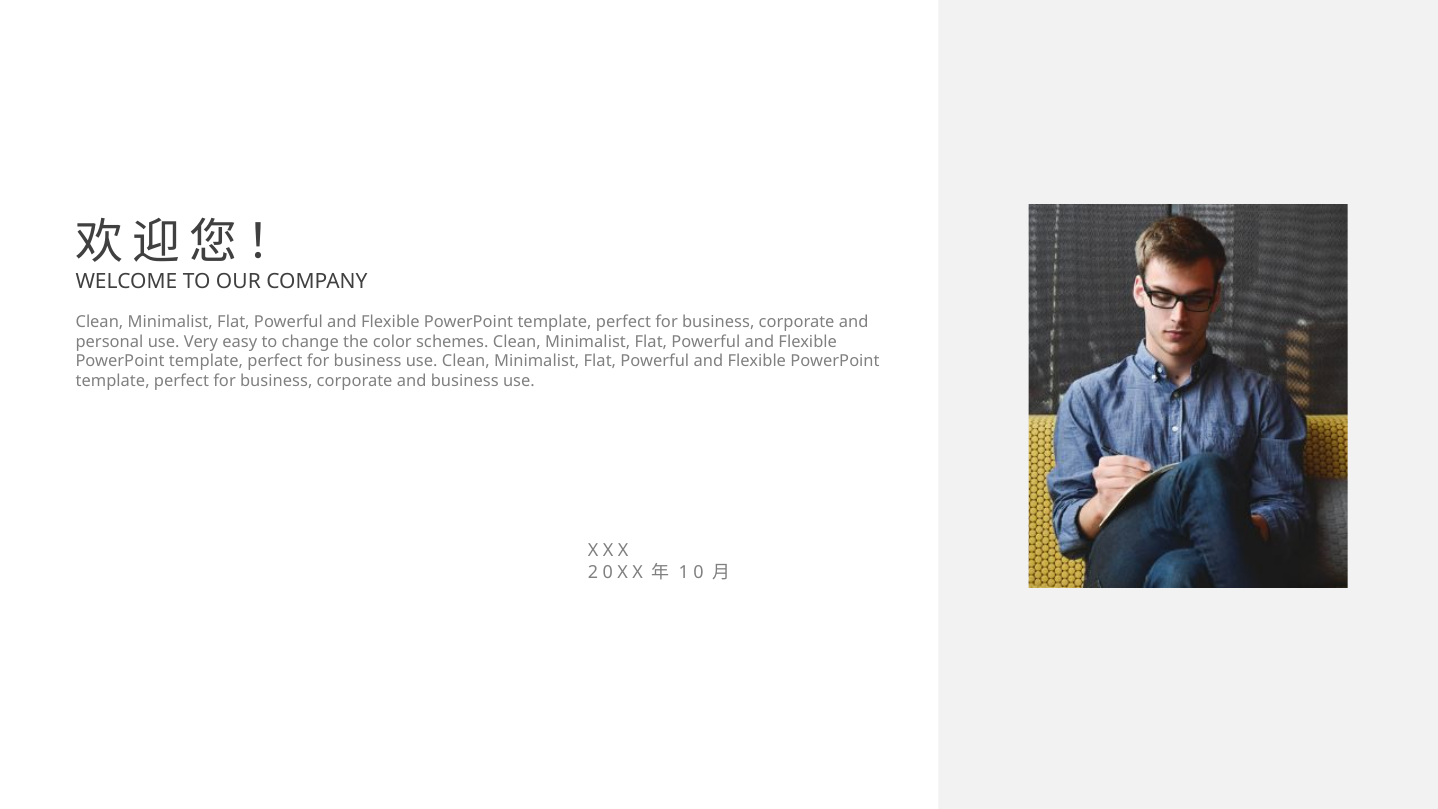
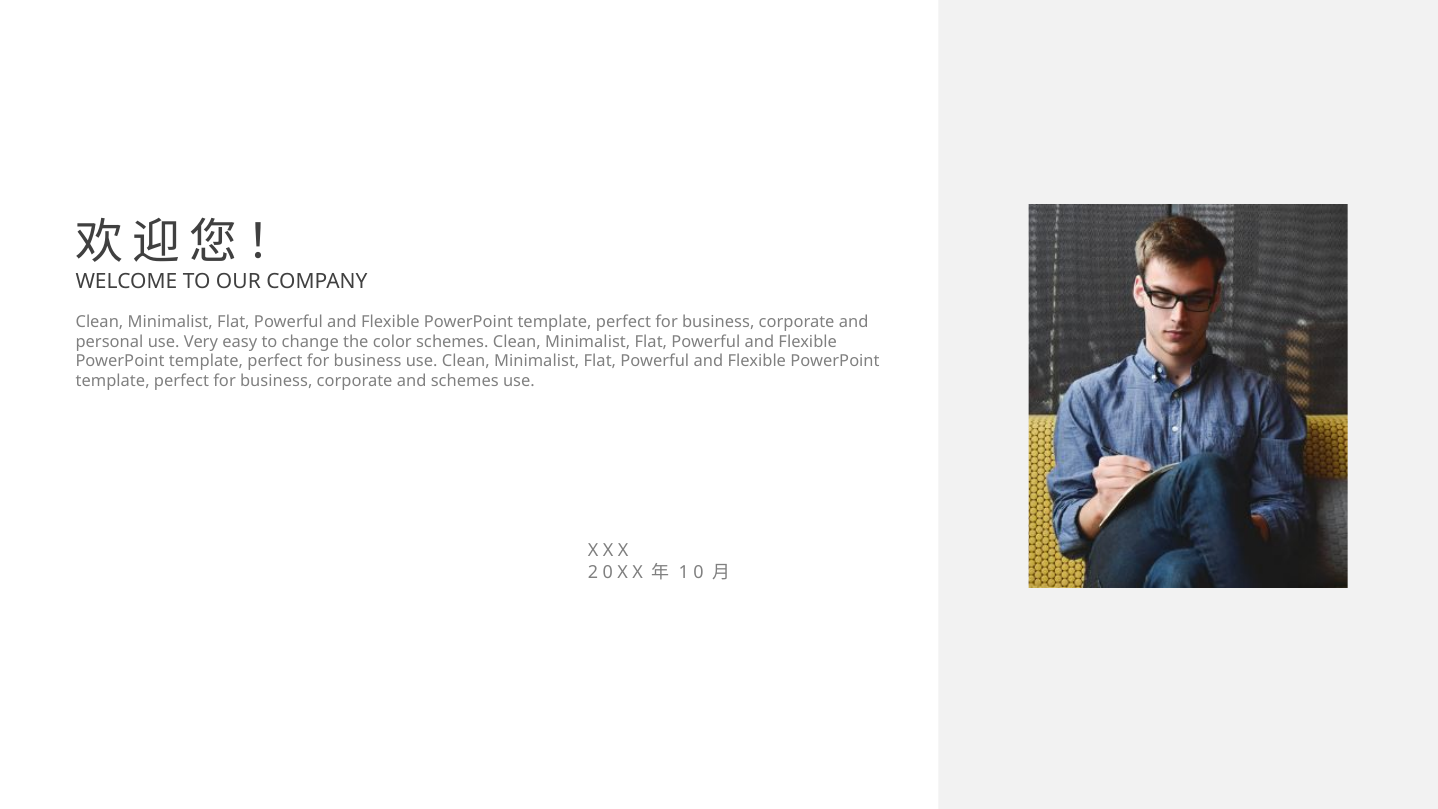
and business: business -> schemes
